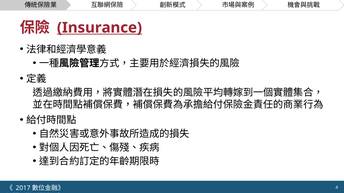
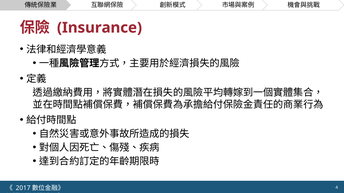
Insurance underline: present -> none
